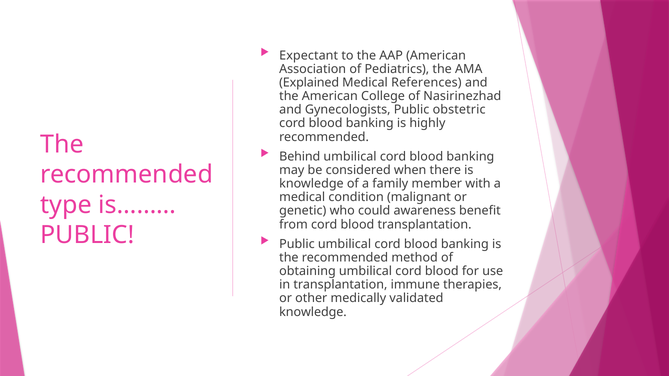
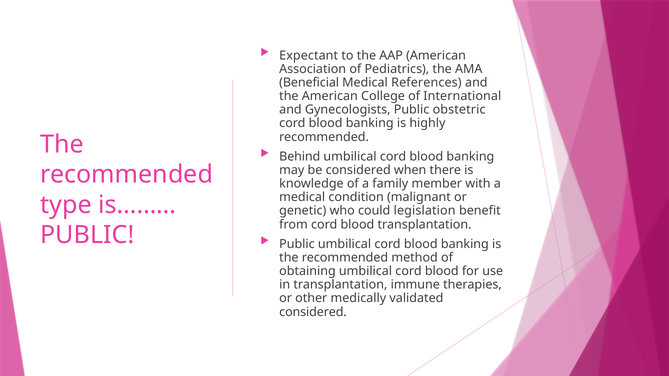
Explained: Explained -> Beneficial
Nasirinezhad: Nasirinezhad -> International
awareness: awareness -> legislation
knowledge at (313, 312): knowledge -> considered
